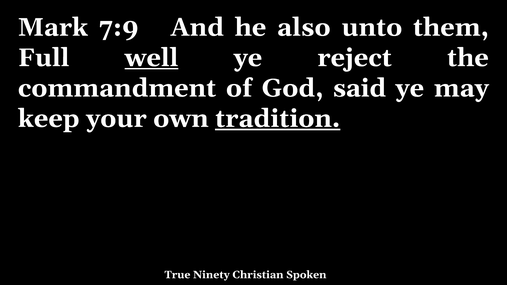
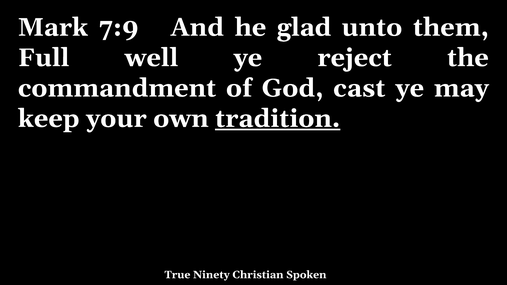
also: also -> glad
well underline: present -> none
said: said -> cast
